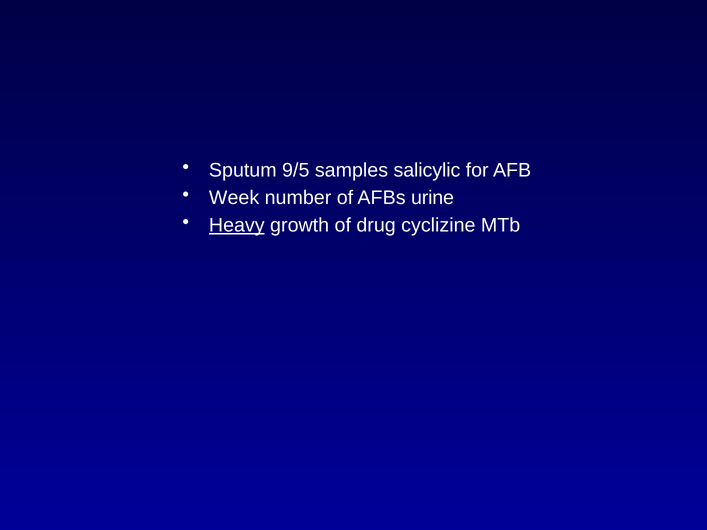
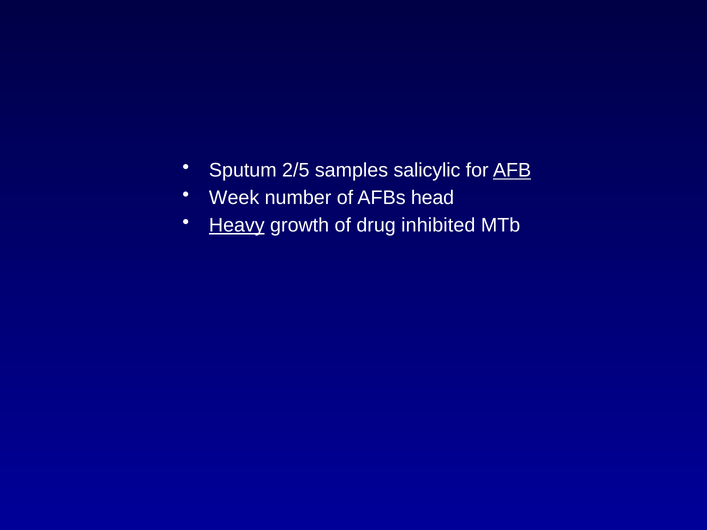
9/5: 9/5 -> 2/5
AFB underline: none -> present
urine: urine -> head
cyclizine: cyclizine -> inhibited
